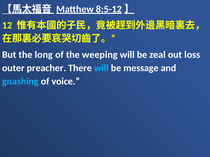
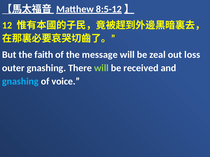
long: long -> faith
weeping: weeping -> message
outer preacher: preacher -> gnashing
will at (101, 68) colour: light blue -> light green
message: message -> received
